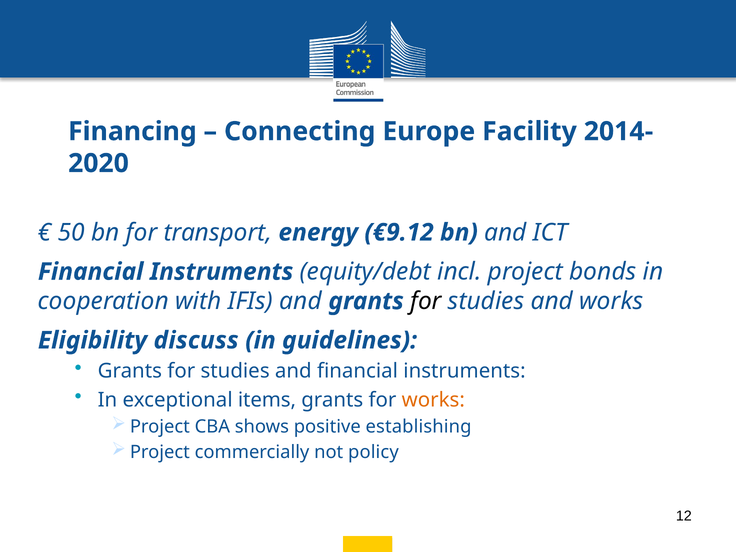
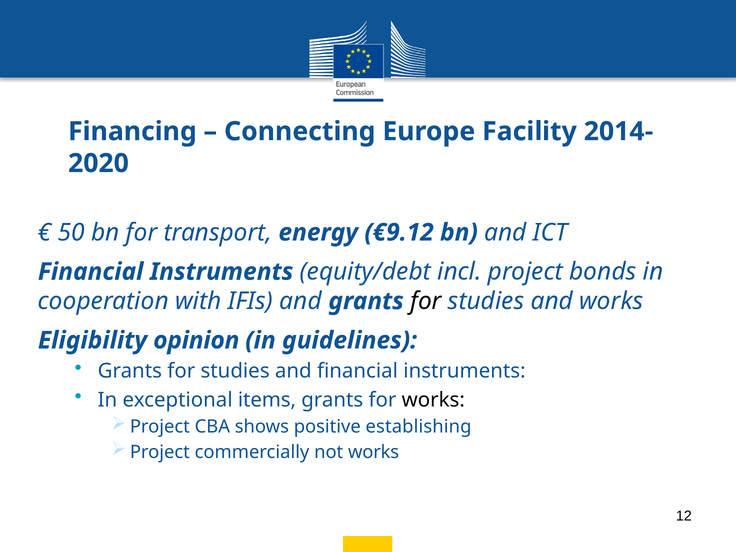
discuss: discuss -> opinion
works at (433, 400) colour: orange -> black
not policy: policy -> works
